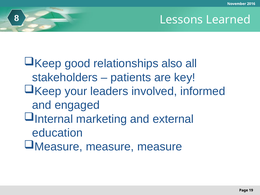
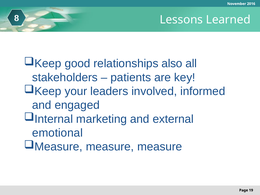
education: education -> emotional
